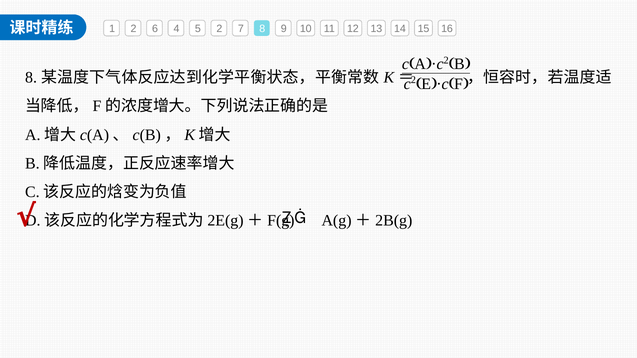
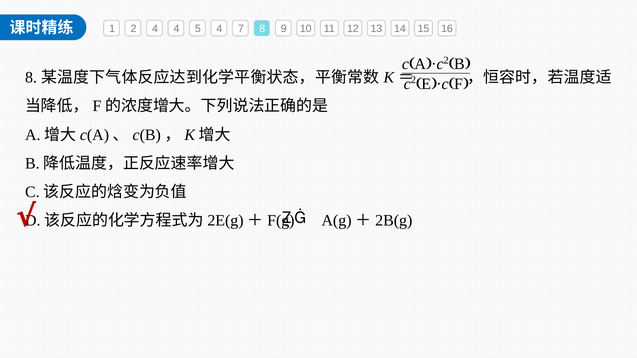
2 6: 6 -> 4
5 2: 2 -> 4
